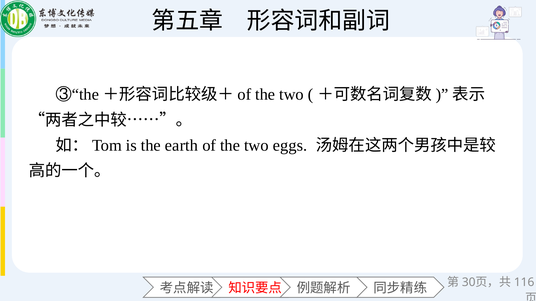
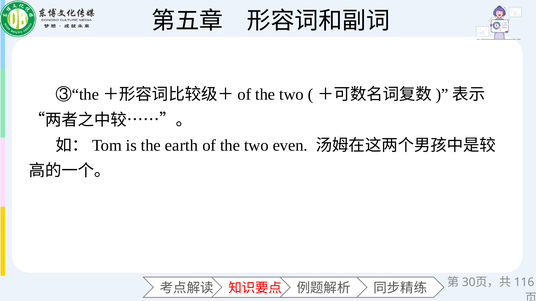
eggs: eggs -> even
